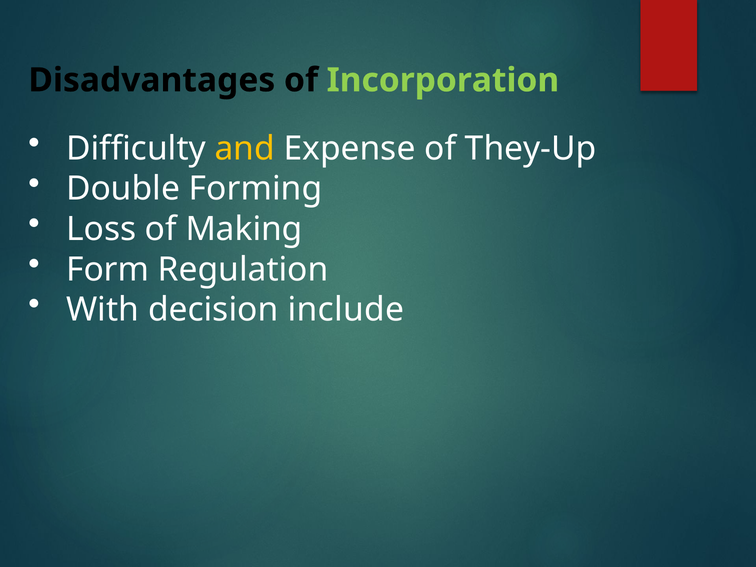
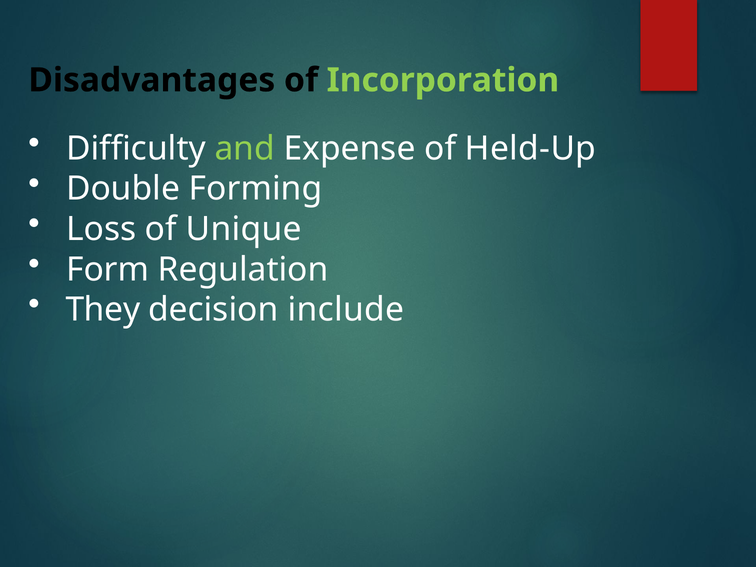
and colour: yellow -> light green
They-Up: They-Up -> Held-Up
Making: Making -> Unique
With: With -> They
